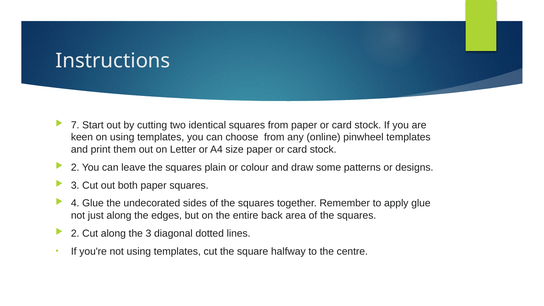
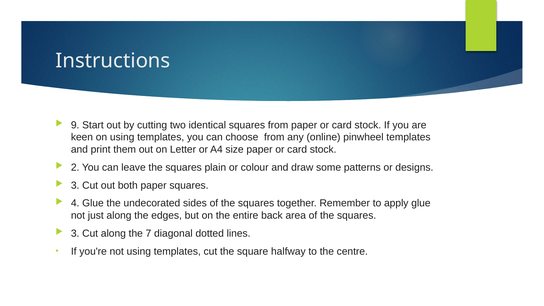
7: 7 -> 9
2 at (75, 233): 2 -> 3
the 3: 3 -> 7
